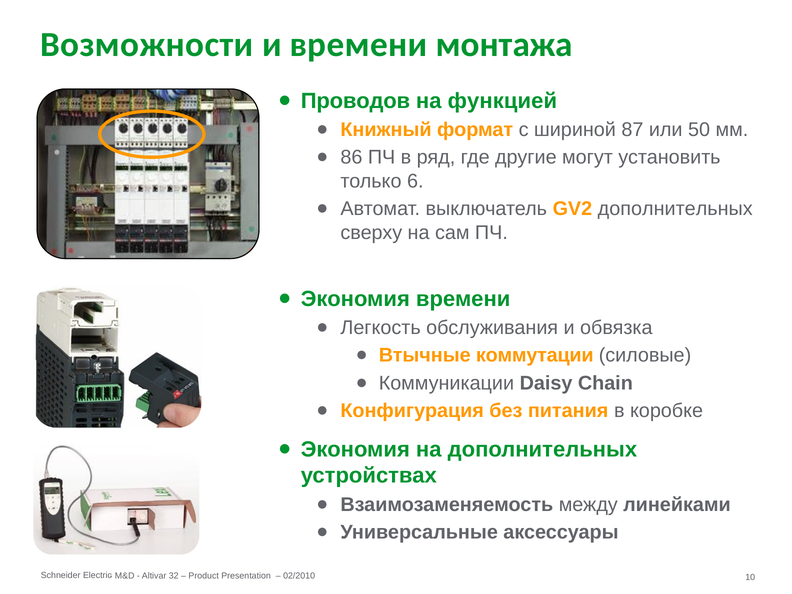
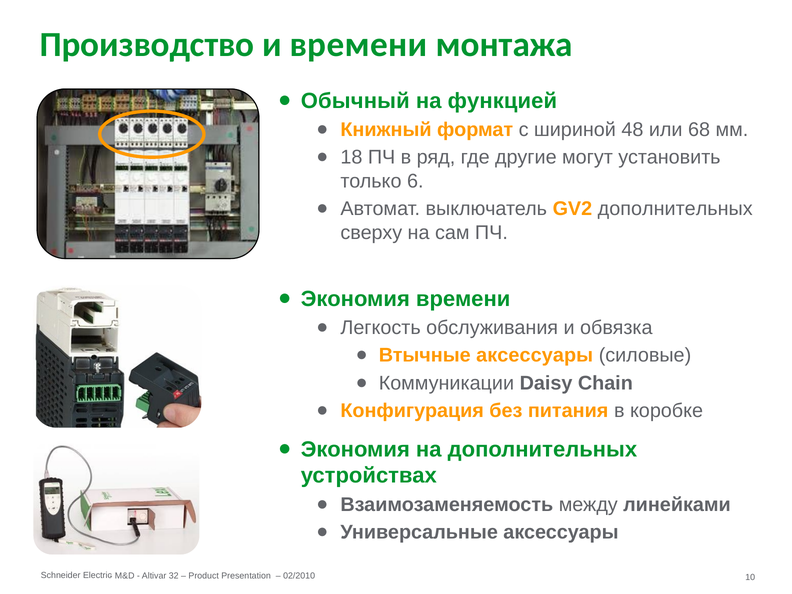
Возможности: Возможности -> Производство
Проводов: Проводов -> Обычный
87: 87 -> 48
50: 50 -> 68
86: 86 -> 18
Втычные коммутации: коммутации -> аксессуары
